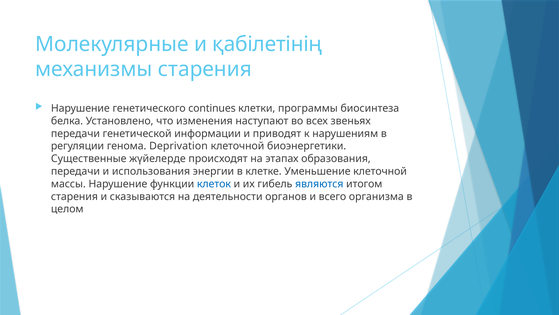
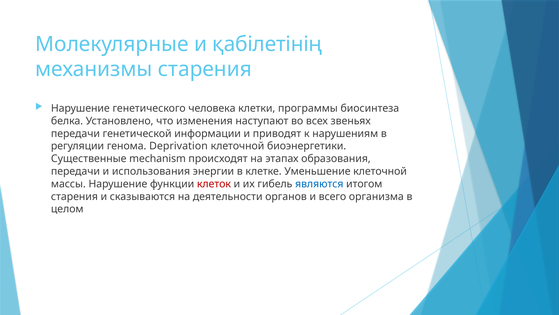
continues: continues -> человека
жүйелерде: жүйелерде -> mechanism
клеток colour: blue -> red
